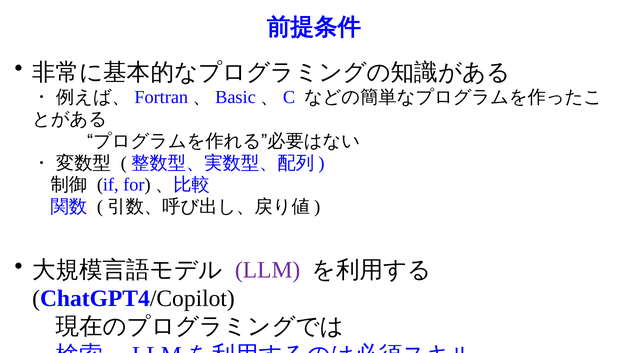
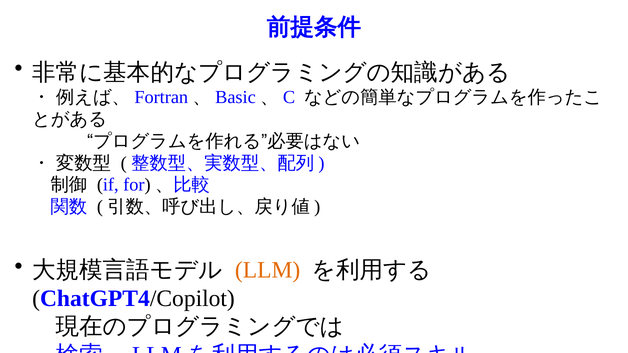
LLM at (268, 270) colour: purple -> orange
